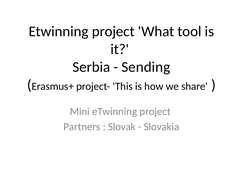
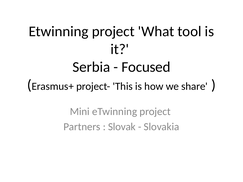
Sending: Sending -> Focused
